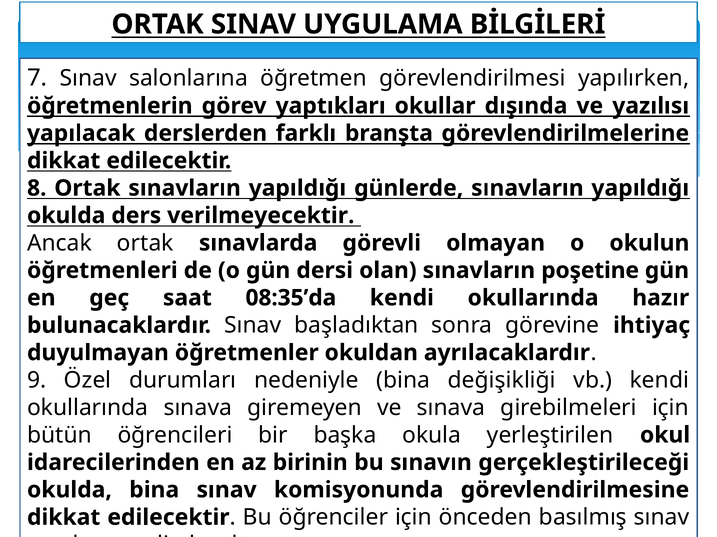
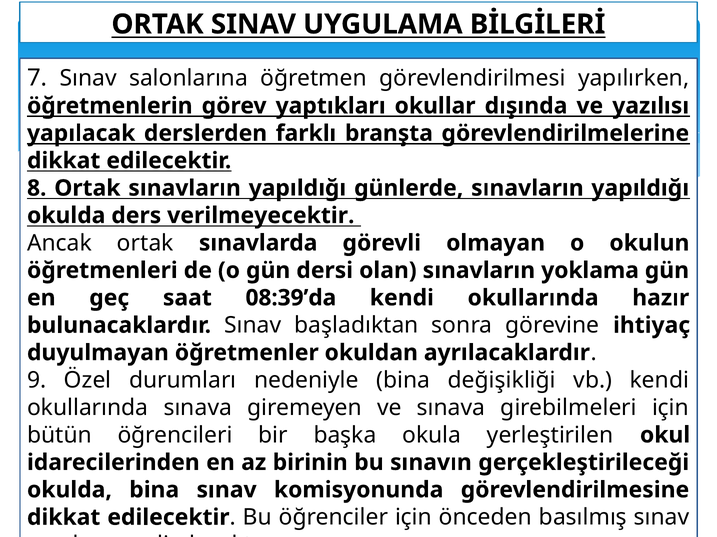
poşetine: poşetine -> yoklama
08:35’da: 08:35’da -> 08:39’da
